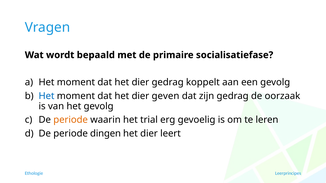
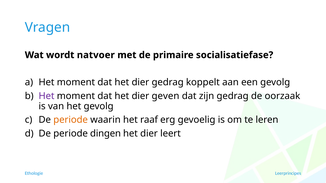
bepaald: bepaald -> natvoer
Het at (47, 96) colour: blue -> purple
trial: trial -> raaf
